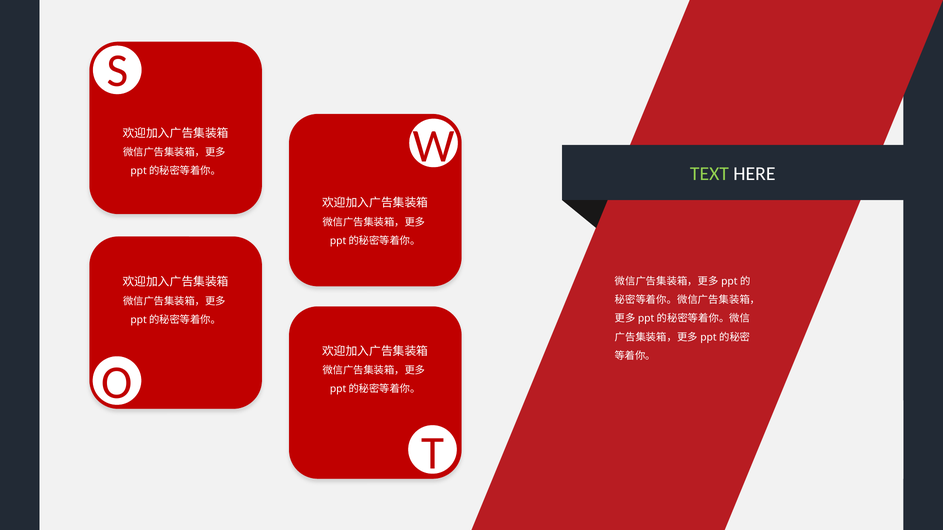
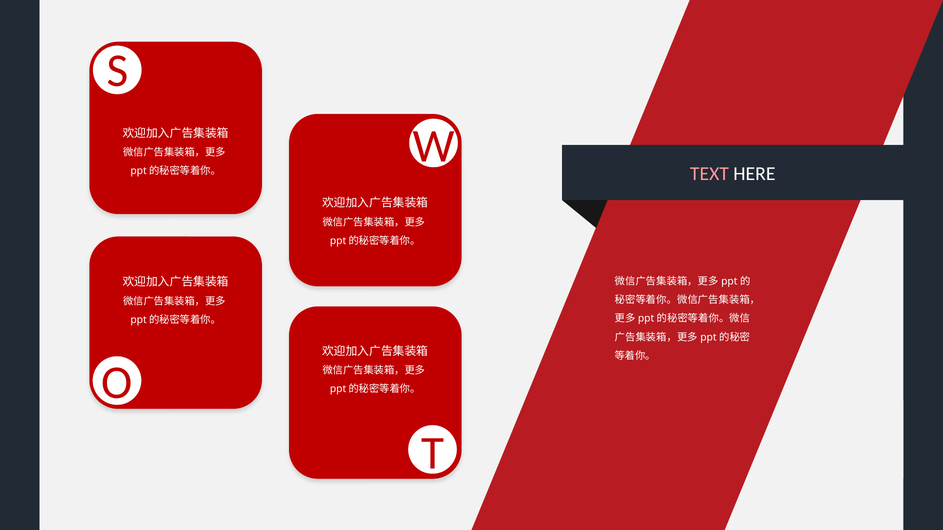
TEXT colour: light green -> pink
